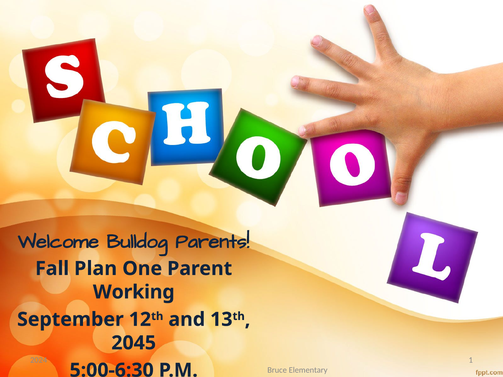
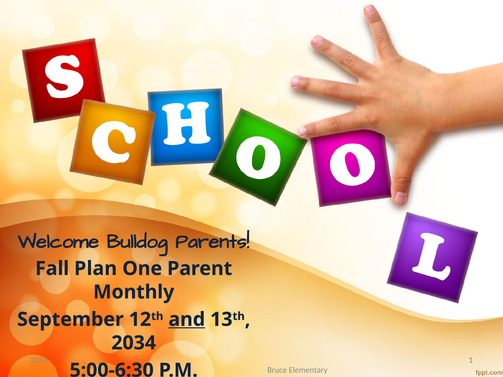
Working: Working -> Monthly
and underline: none -> present
2045: 2045 -> 2034
